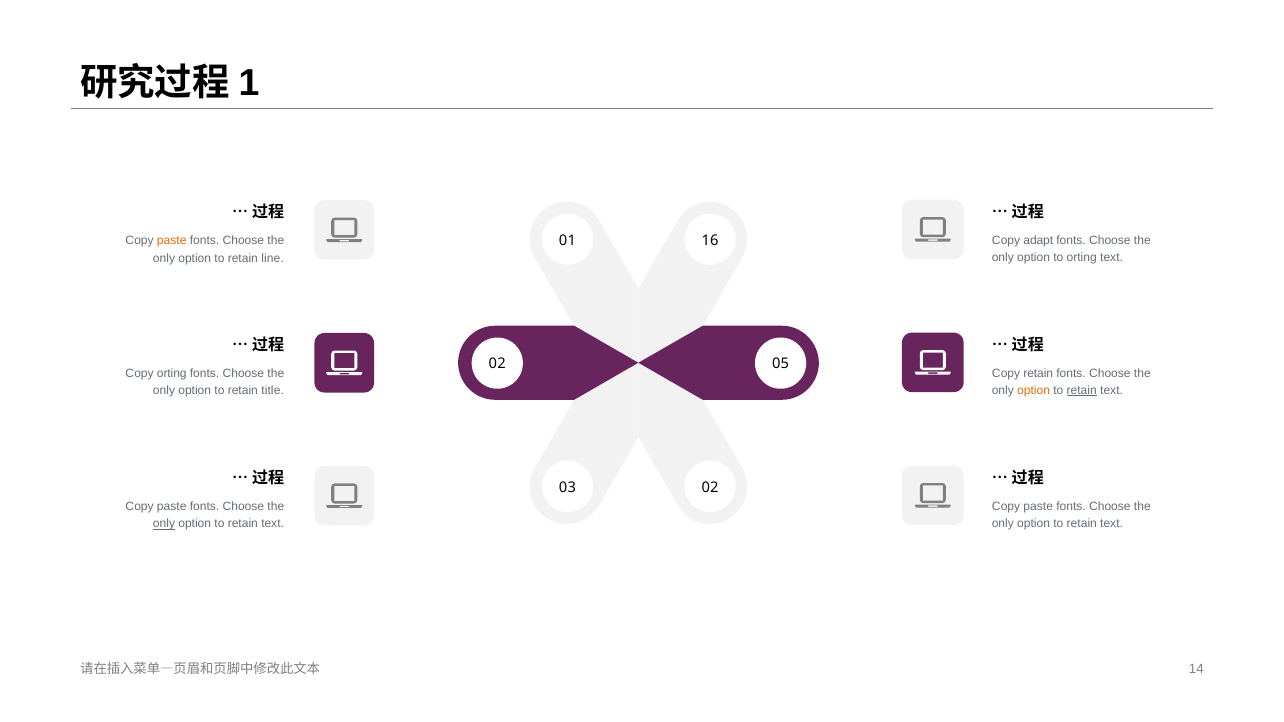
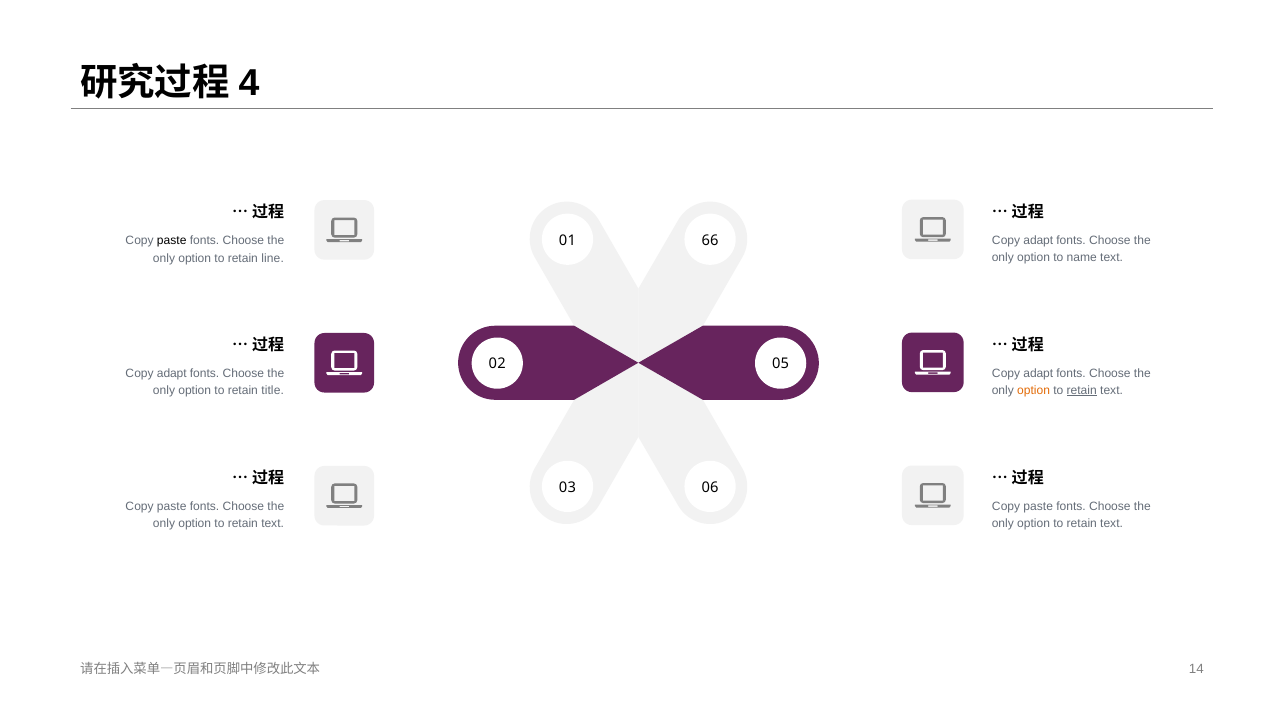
1 at (249, 83): 1 -> 4
paste at (172, 241) colour: orange -> black
1 1: 1 -> 6
to orting: orting -> name
retain at (1038, 373): retain -> adapt
orting at (172, 374): orting -> adapt
3 0 2: 2 -> 6
only at (164, 524) underline: present -> none
